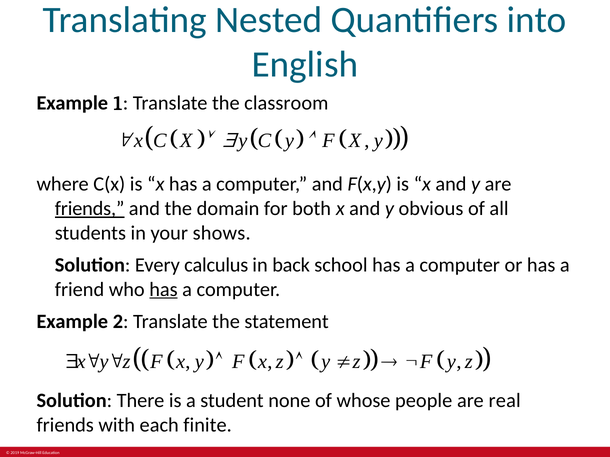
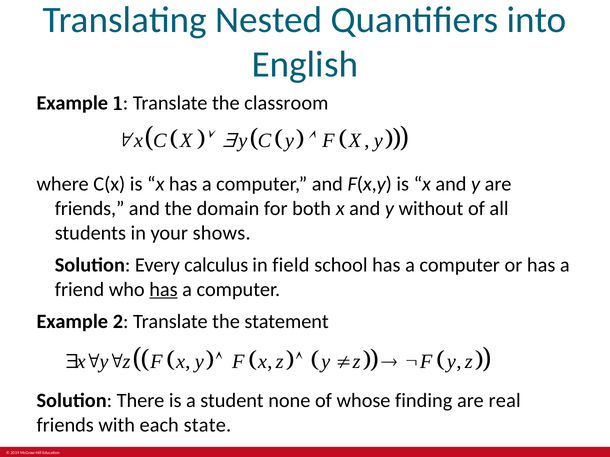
friends at (90, 209) underline: present -> none
obvious: obvious -> without
back: back -> field
people: people -> finding
finite: finite -> state
